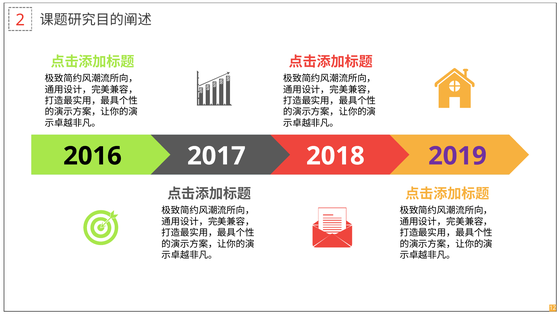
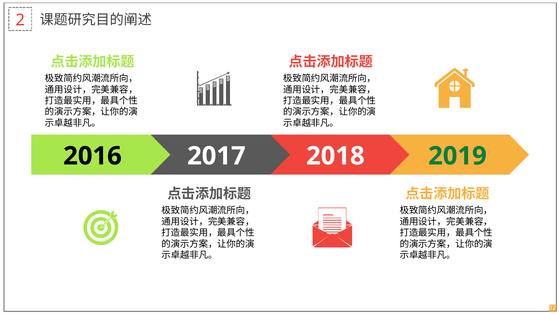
2019 colour: purple -> green
